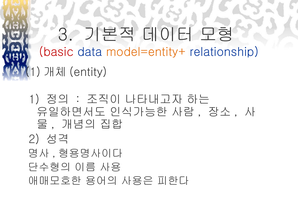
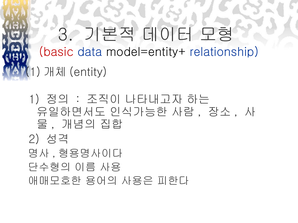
model=entity+ colour: orange -> black
